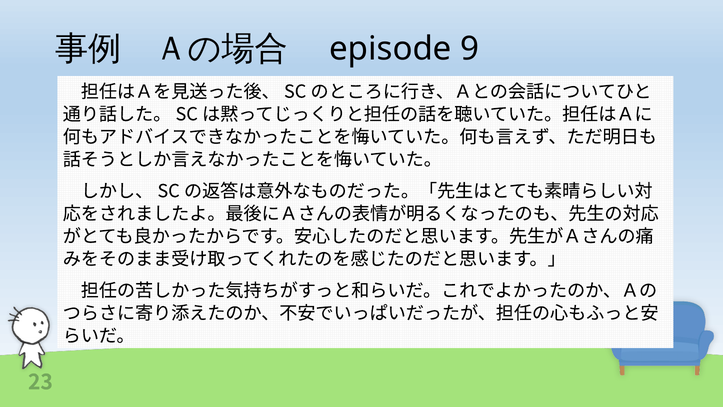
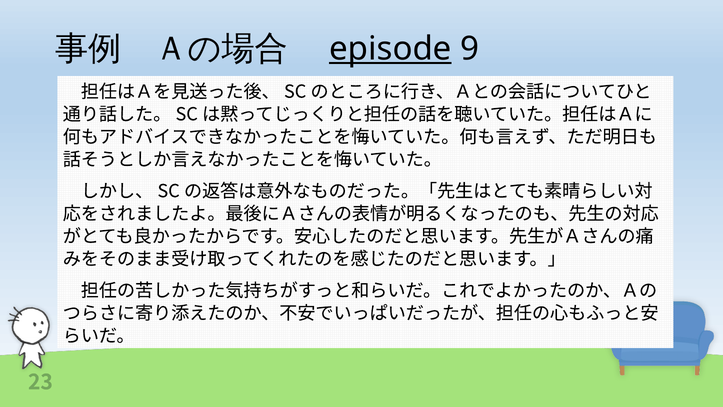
episode underline: none -> present
